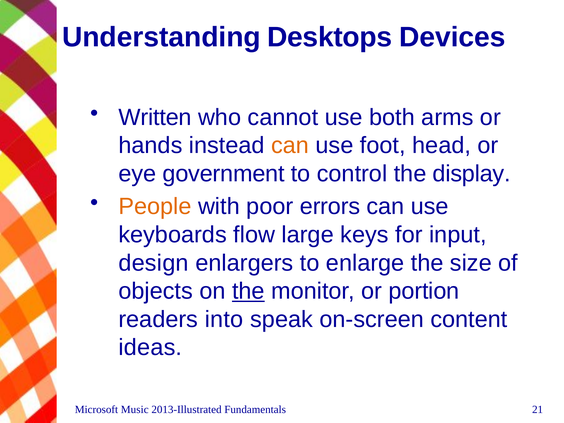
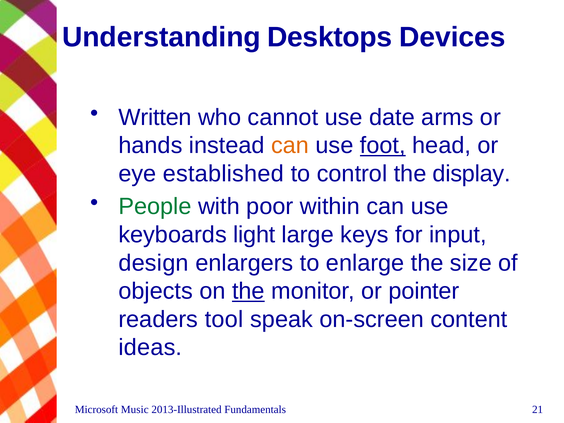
both: both -> date
foot underline: none -> present
government: government -> established
People colour: orange -> green
errors: errors -> within
flow: flow -> light
portion: portion -> pointer
into: into -> tool
